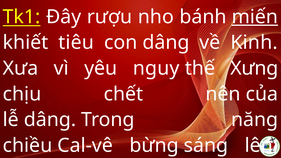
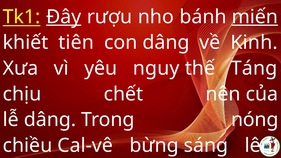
Đây underline: none -> present
tiêu: tiêu -> tiên
Xưng: Xưng -> Táng
năng: năng -> nóng
